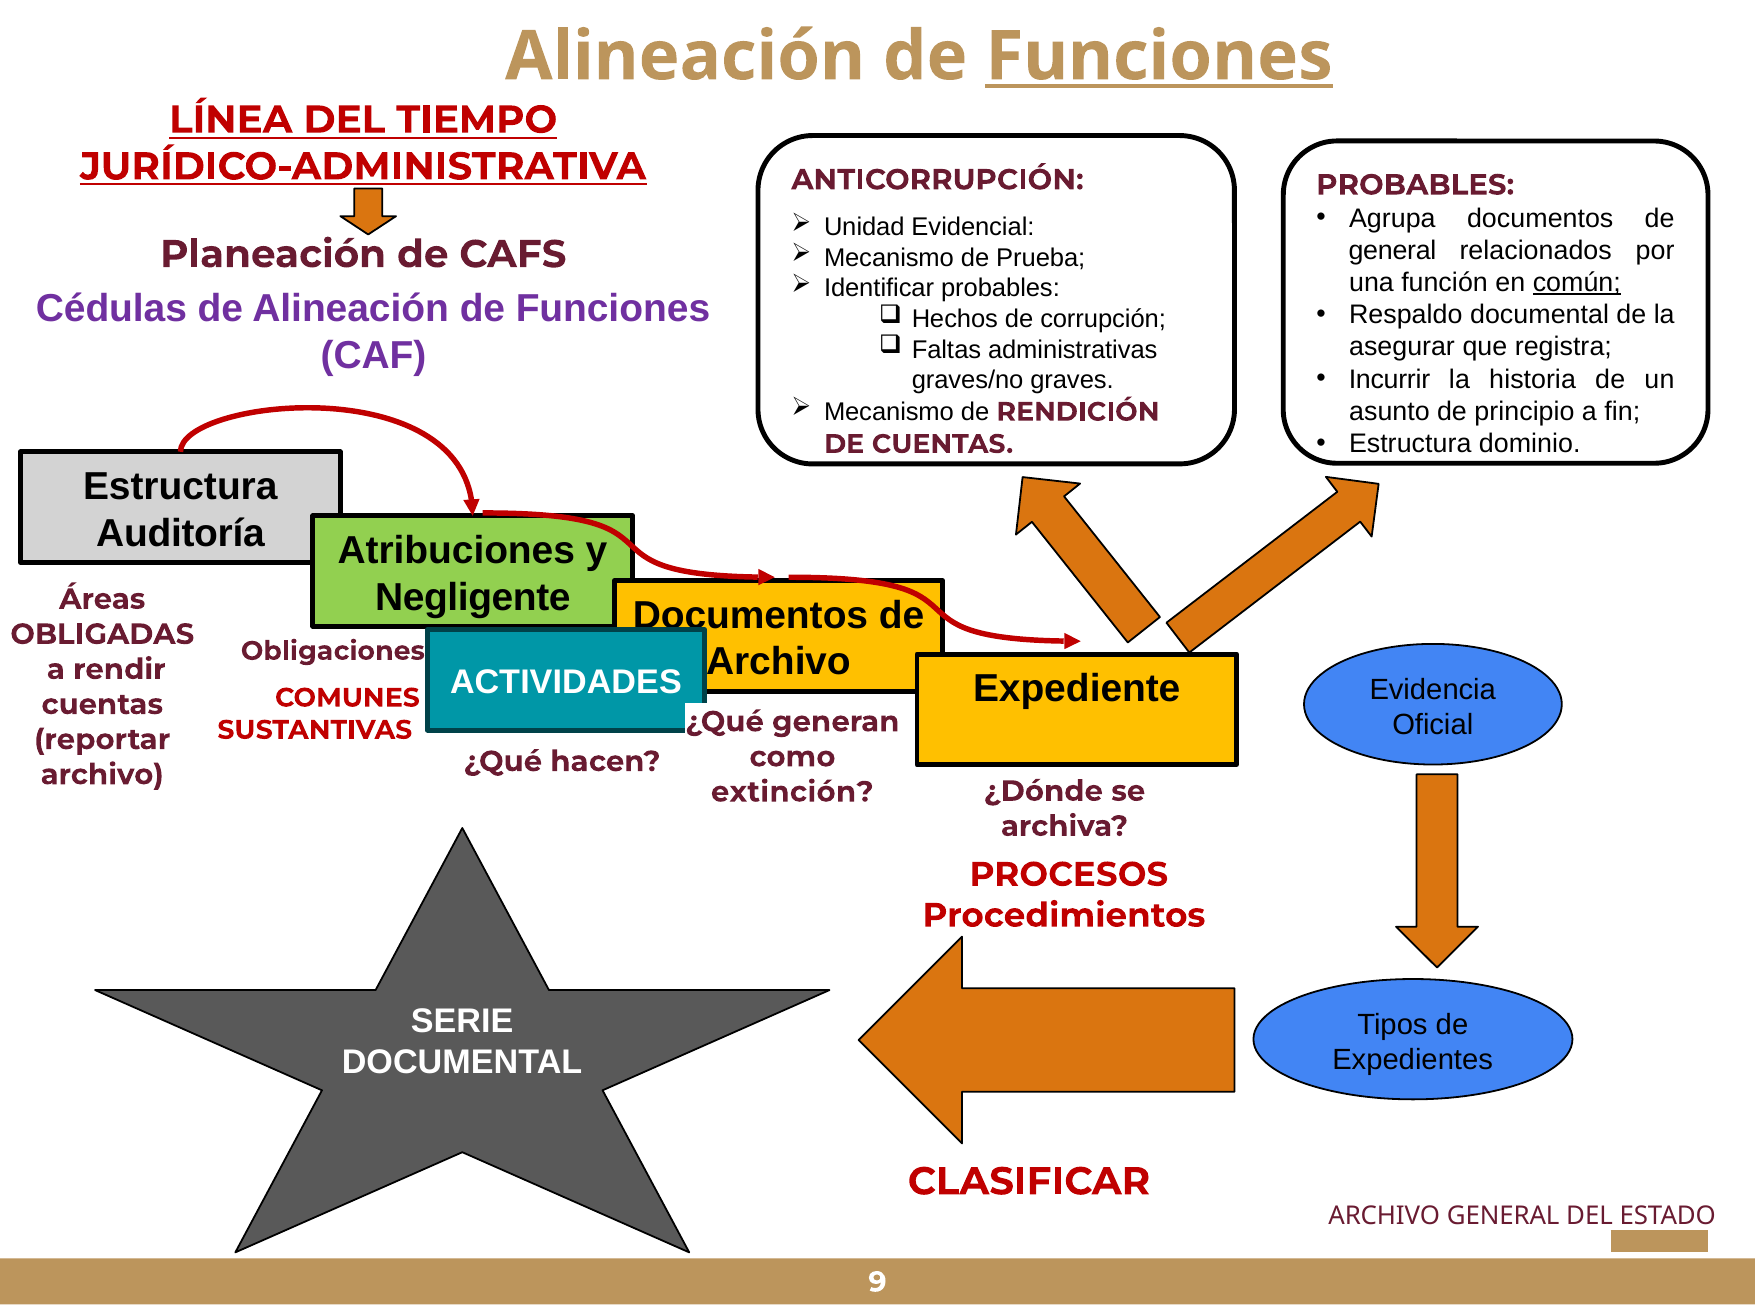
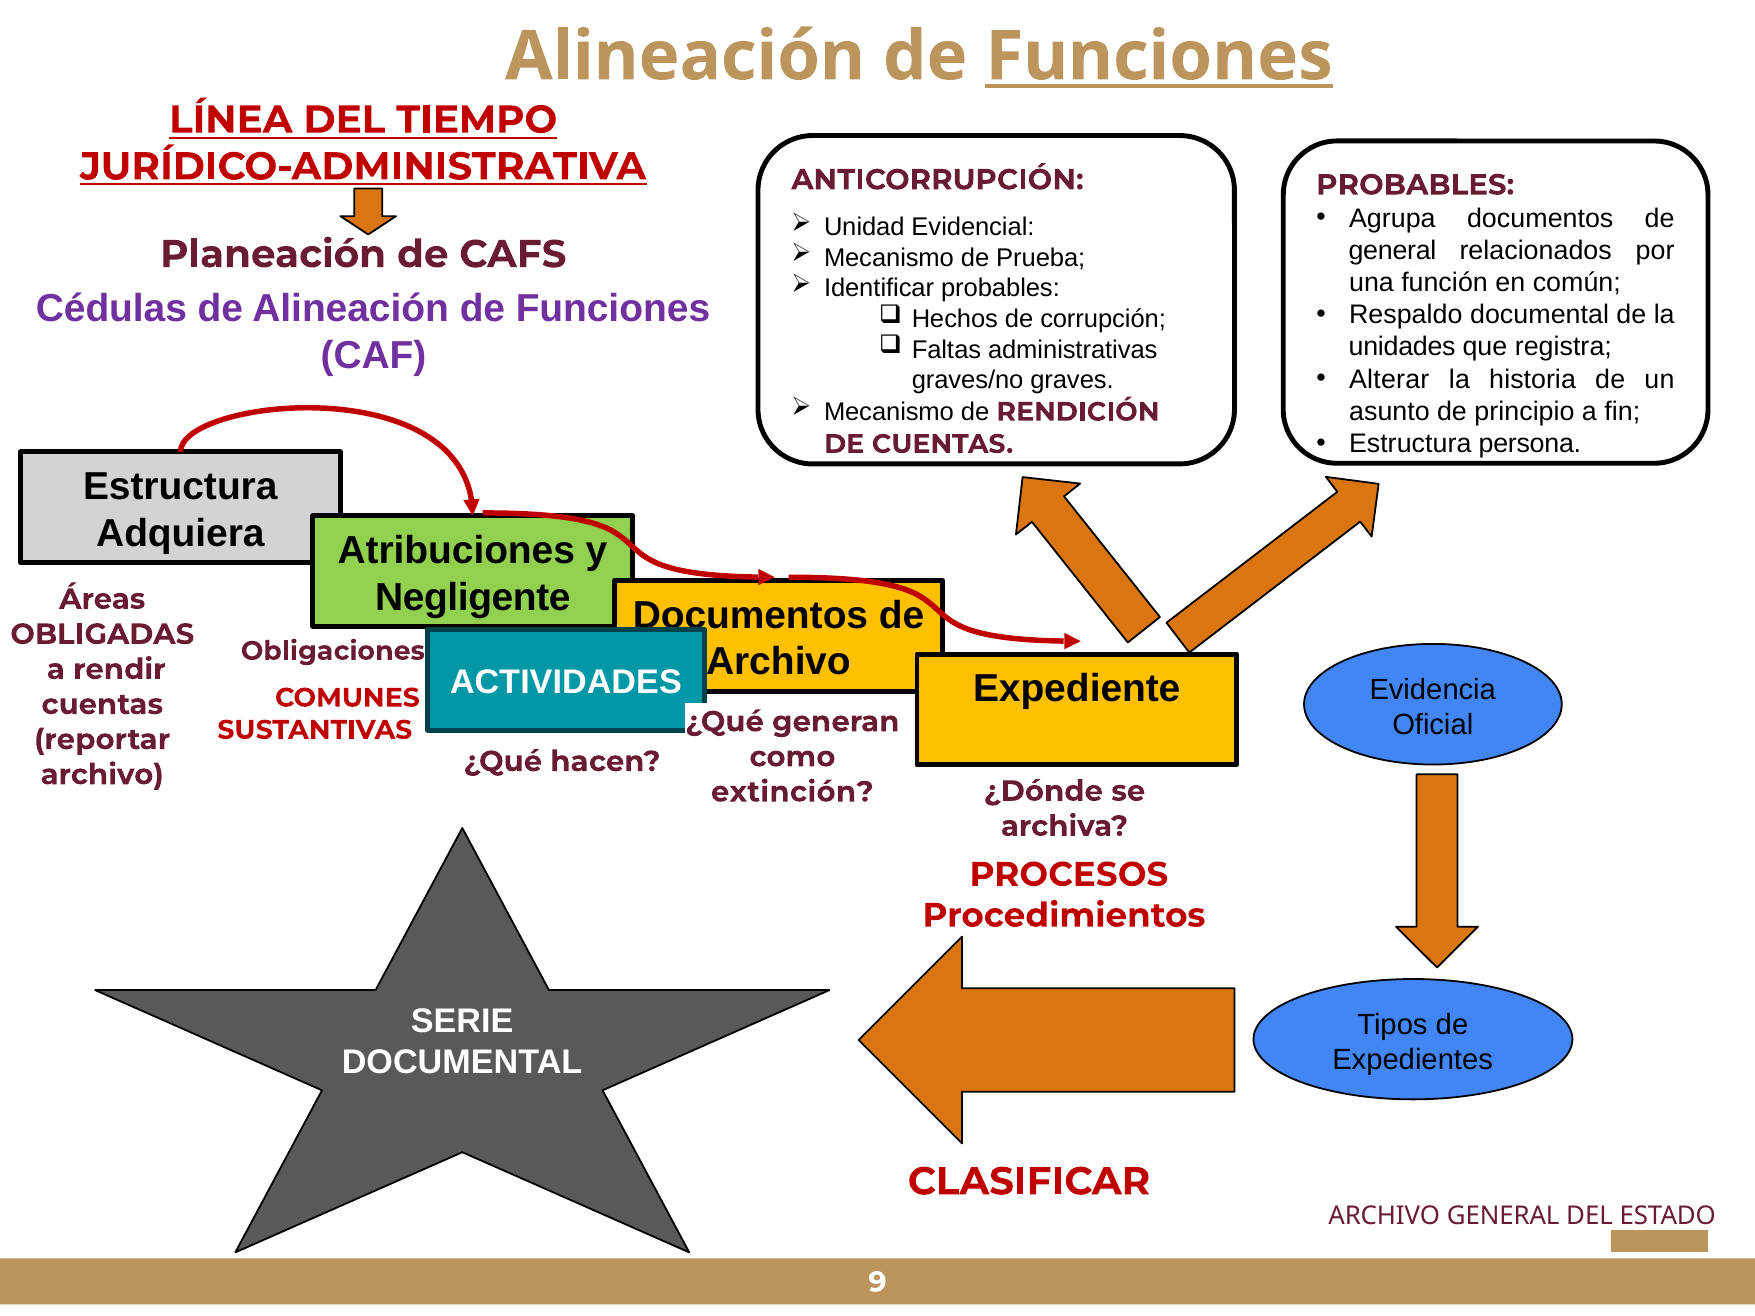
común underline: present -> none
asegurar: asegurar -> unidades
Incurrir: Incurrir -> Alterar
dominio: dominio -> persona
Auditoría: Auditoría -> Adquiera
